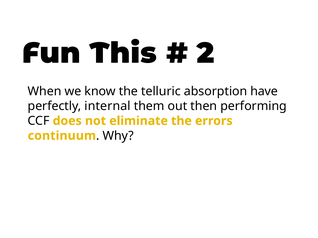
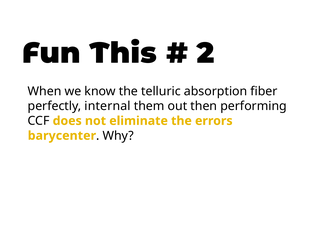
have: have -> fiber
continuum: continuum -> barycenter
